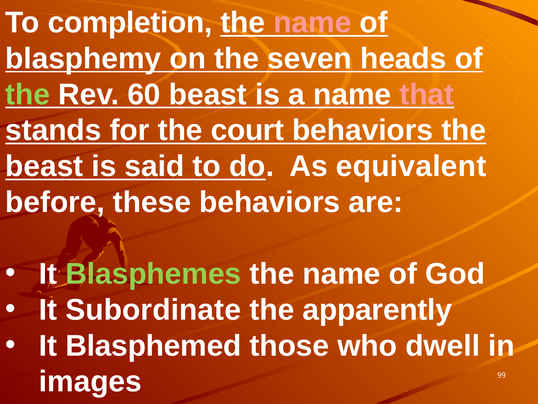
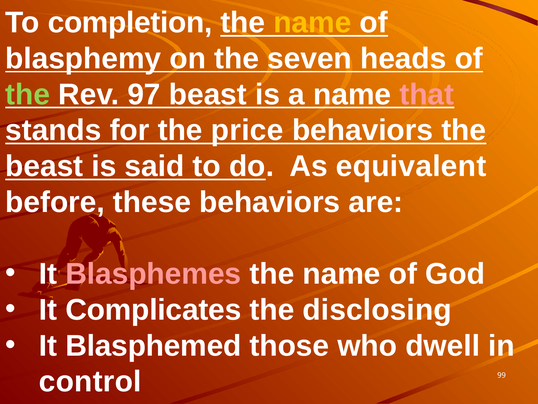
name at (312, 23) colour: pink -> yellow
60: 60 -> 97
court: court -> price
Blasphemes colour: light green -> pink
Subordinate: Subordinate -> Complicates
apparently: apparently -> disclosing
images: images -> control
